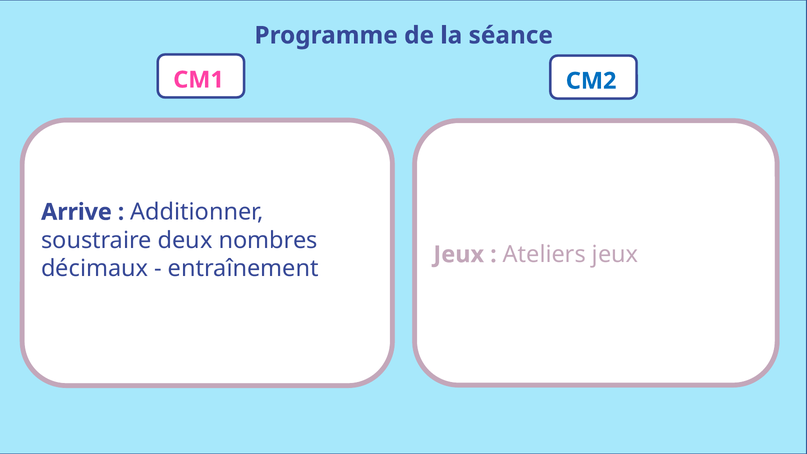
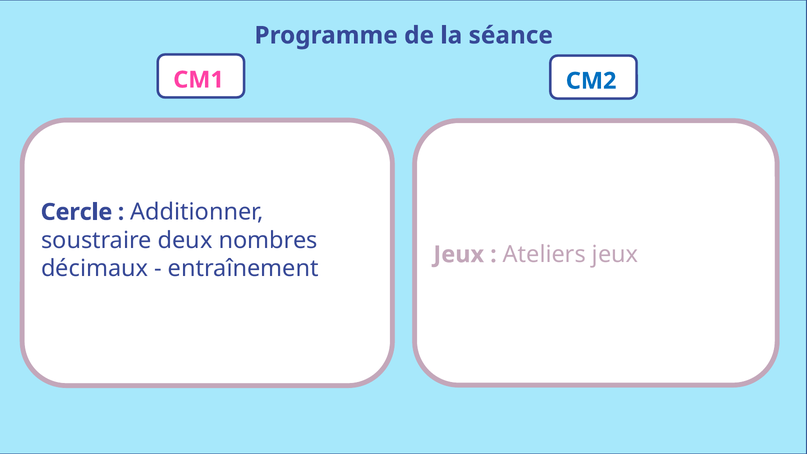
Arrive: Arrive -> Cercle
